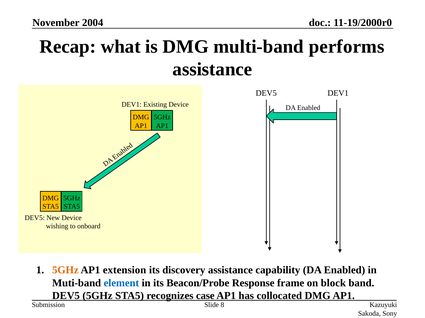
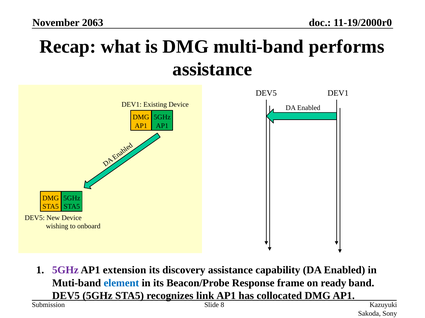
2004: 2004 -> 2063
5GHz at (65, 271) colour: orange -> purple
block: block -> ready
case: case -> link
